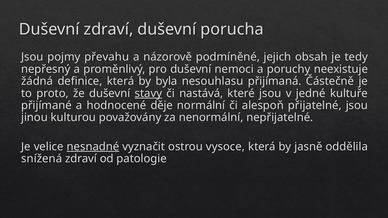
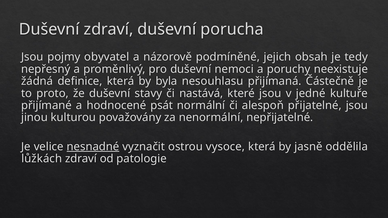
převahu: převahu -> obyvatel
stavy underline: present -> none
děje: děje -> psát
snížená: snížená -> lůžkách
